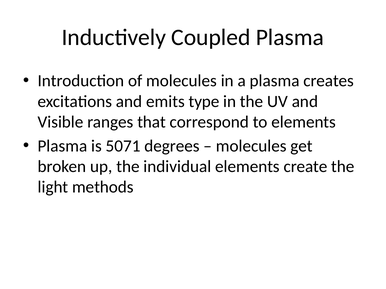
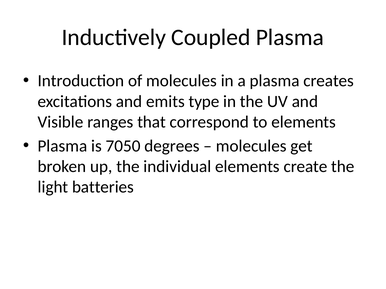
5071: 5071 -> 7050
methods: methods -> batteries
